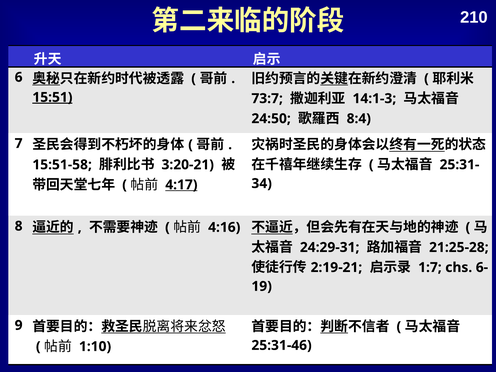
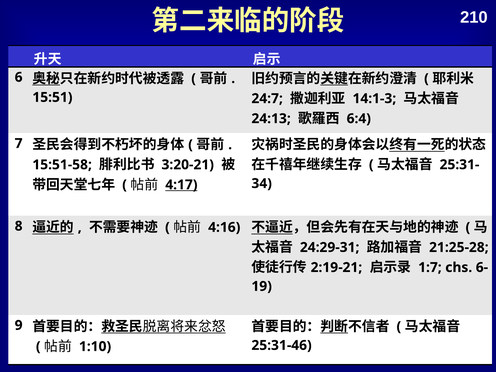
15:51 underline: present -> none
73:7: 73:7 -> 24:7
24:50: 24:50 -> 24:13
8:4: 8:4 -> 6:4
